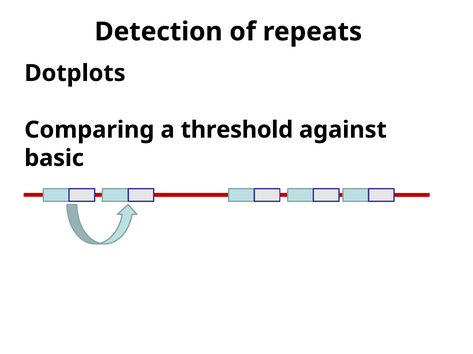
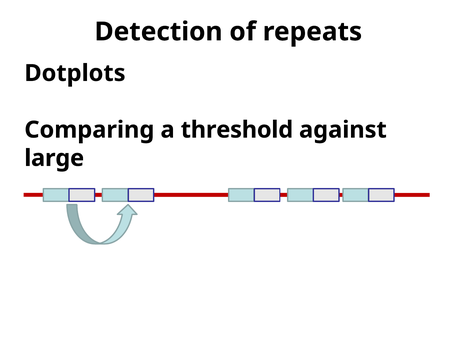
basic: basic -> large
